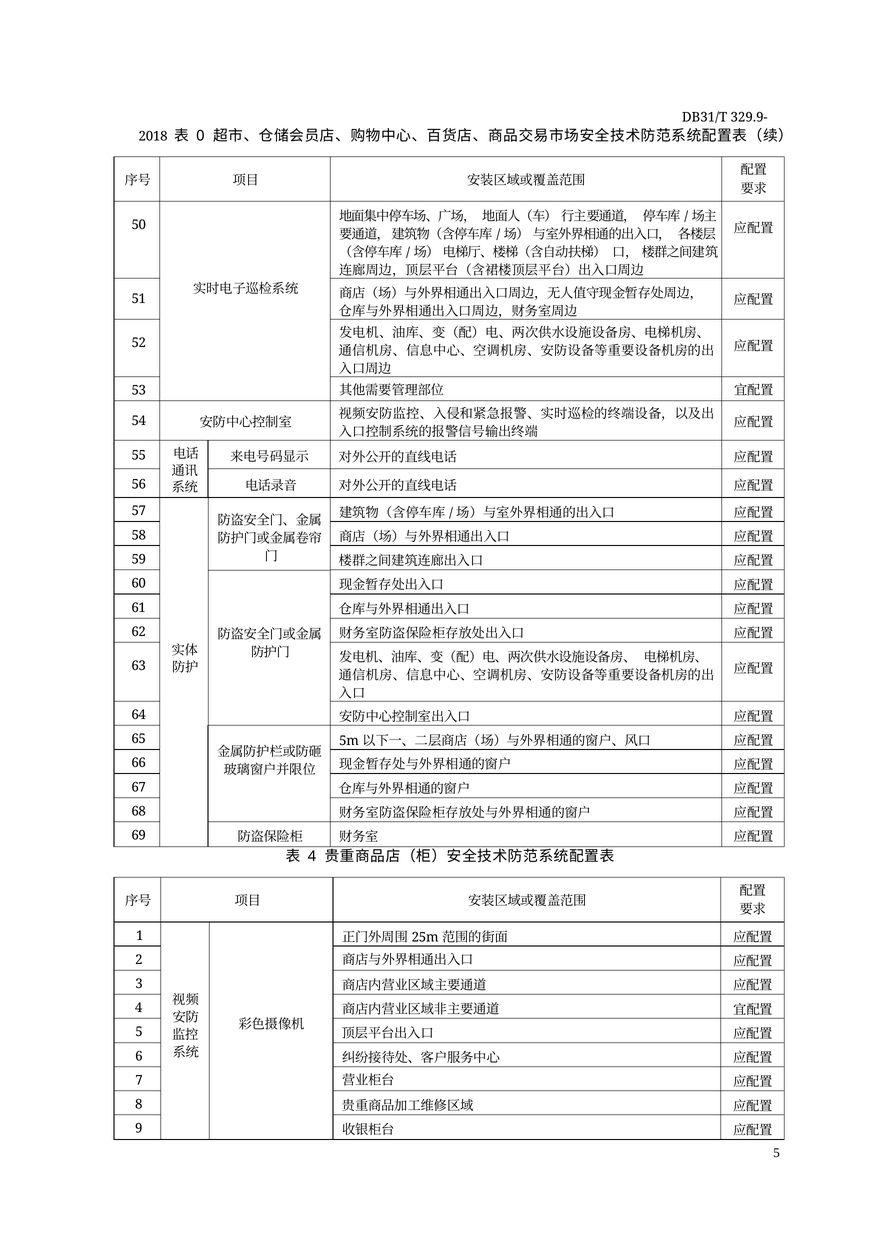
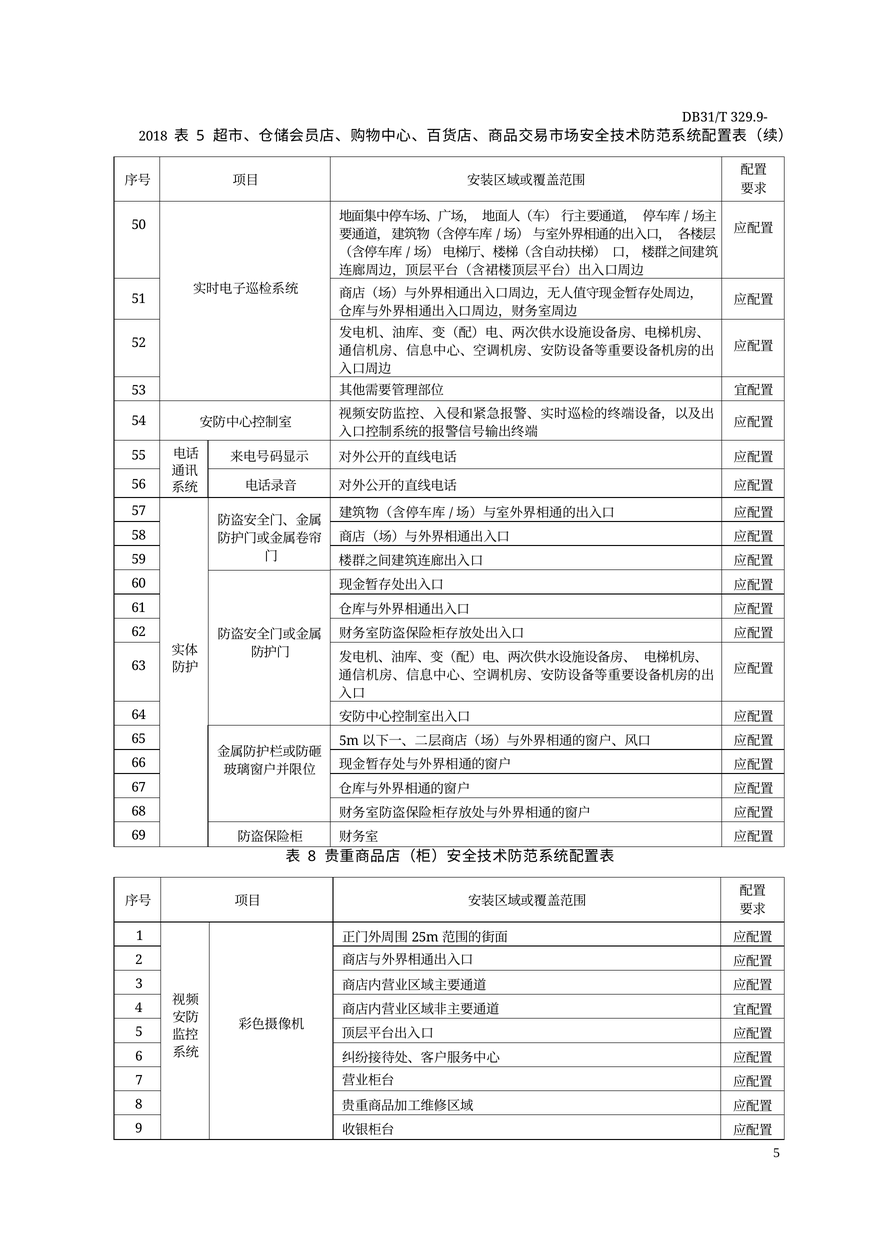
0 at (200, 136): 0 -> 5
4 at (312, 856): 4 -> 8
